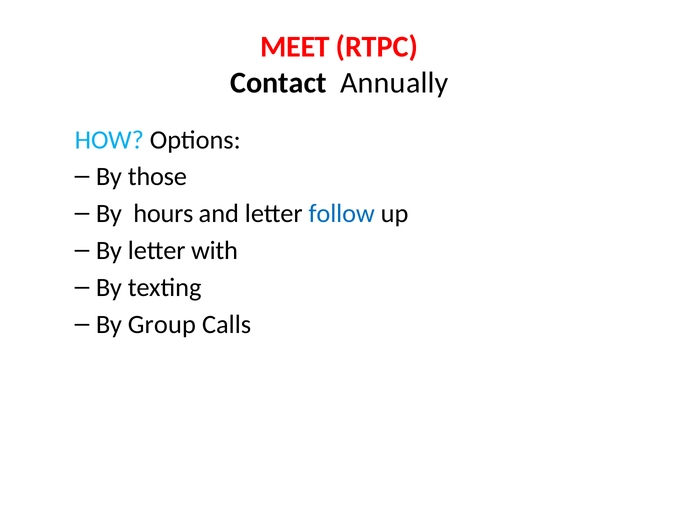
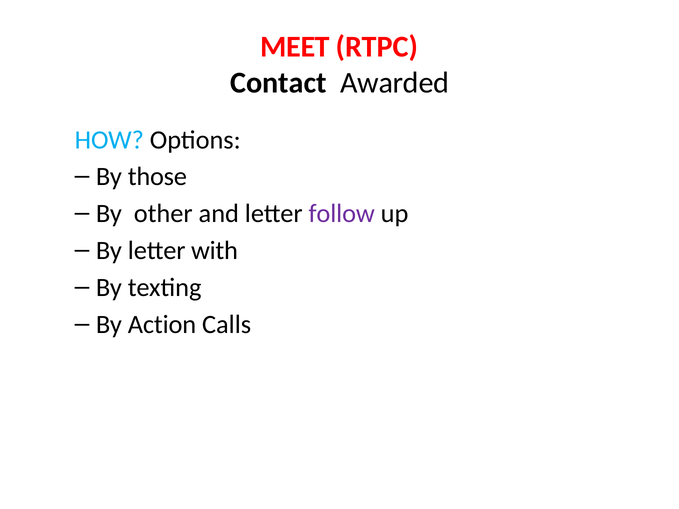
Annually: Annually -> Awarded
hours: hours -> other
follow colour: blue -> purple
Group: Group -> Action
